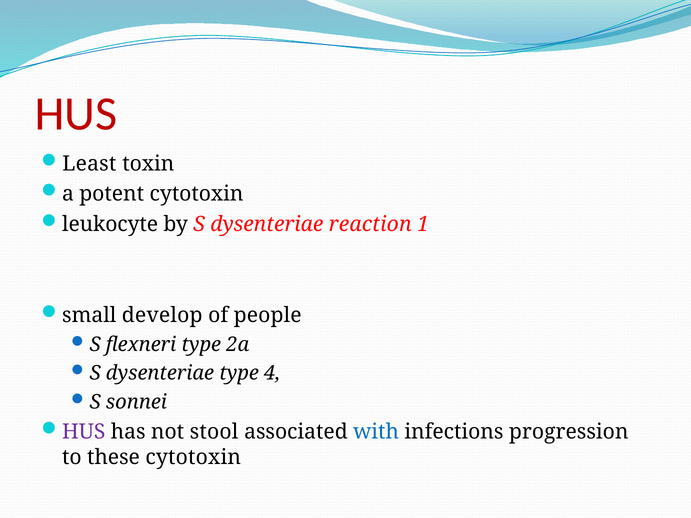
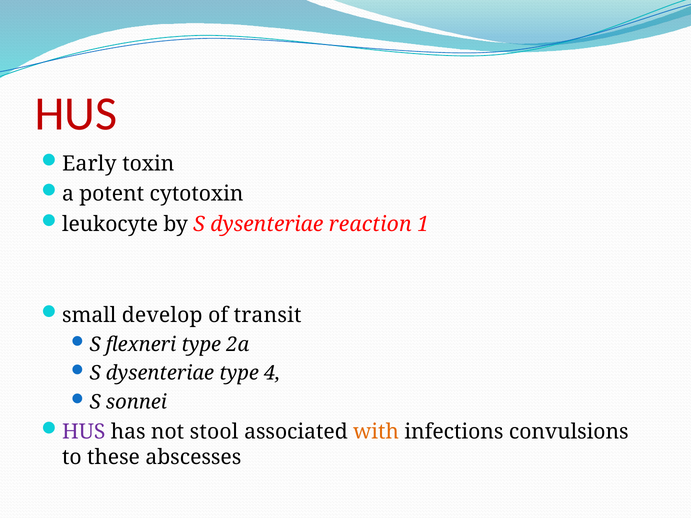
Least: Least -> Early
people: people -> transit
with colour: blue -> orange
progression: progression -> convulsions
these cytotoxin: cytotoxin -> abscesses
